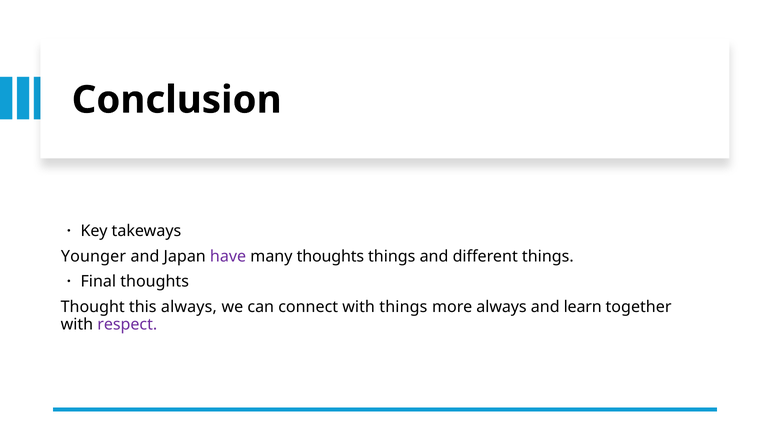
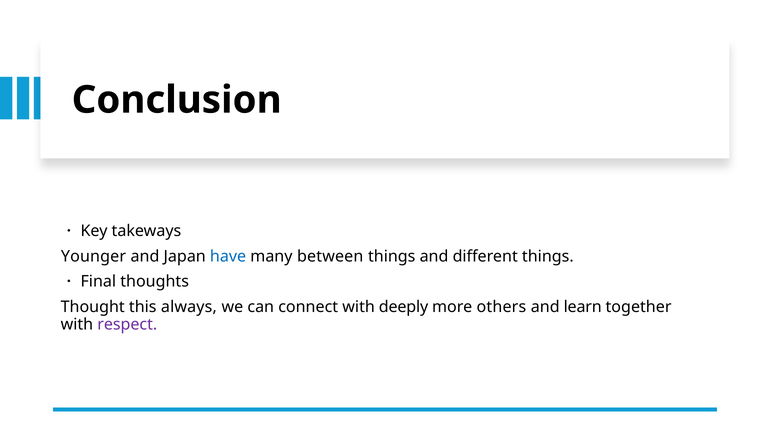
have colour: purple -> blue
many thoughts: thoughts -> between
with things: things -> deeply
more always: always -> others
